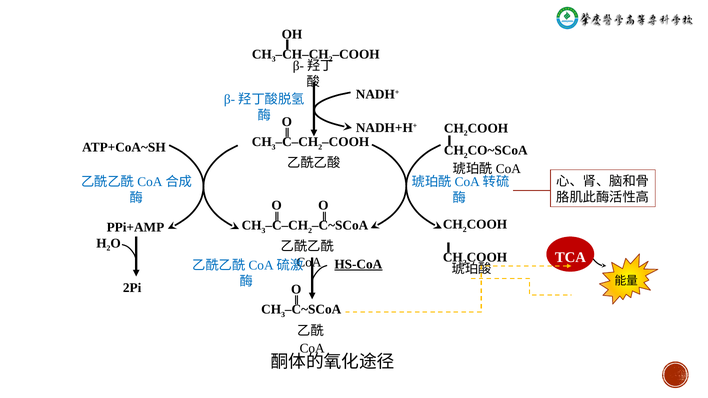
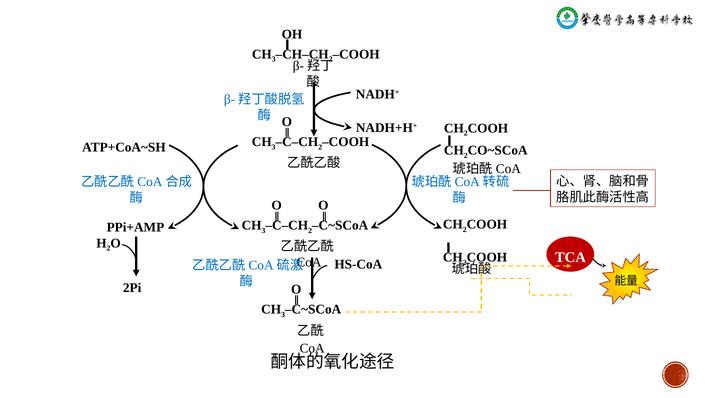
HS-CoA underline: present -> none
